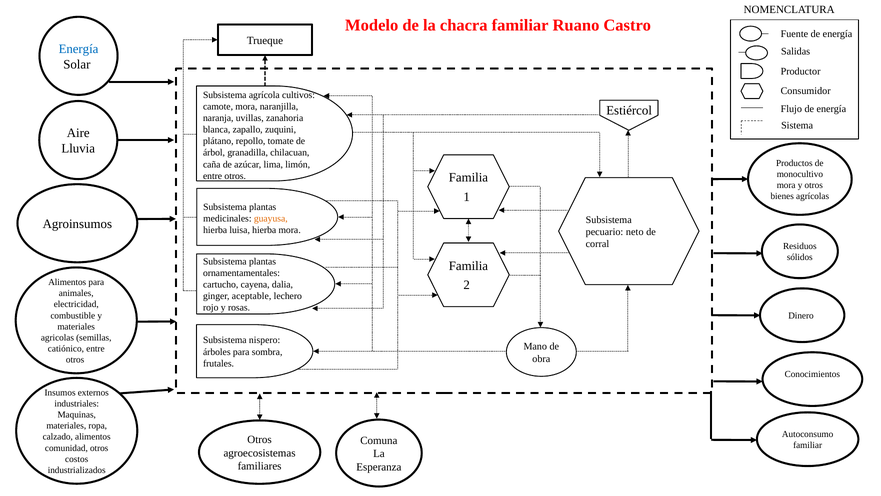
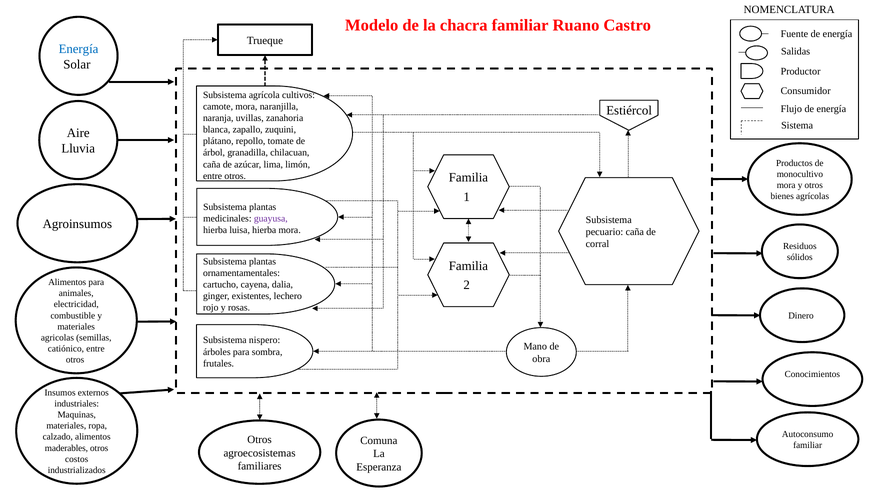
guayusa colour: orange -> purple
pecuario neto: neto -> caña
aceptable: aceptable -> existentes
comunidad: comunidad -> maderables
